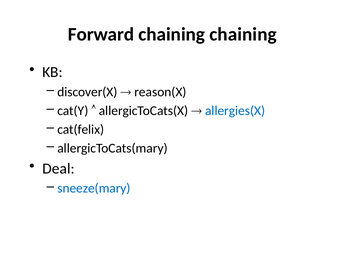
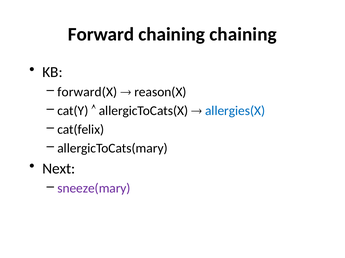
discover(X: discover(X -> forward(X
Deal: Deal -> Next
sneeze(mary colour: blue -> purple
